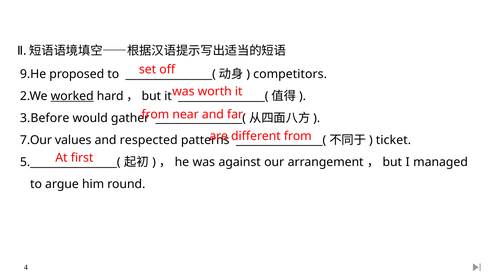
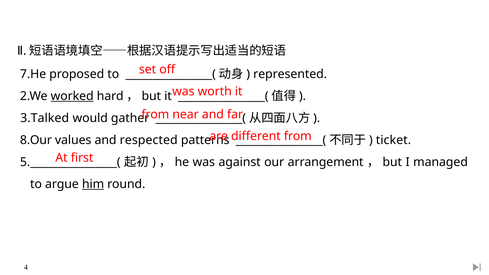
9.He: 9.He -> 7.He
competitors: competitors -> represented
3.Before: 3.Before -> 3.Talked
7.Our: 7.Our -> 8.Our
him underline: none -> present
